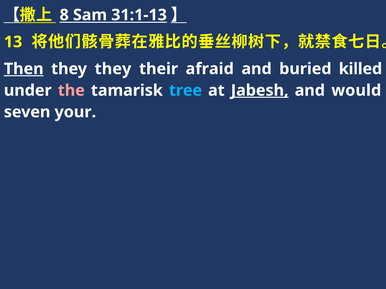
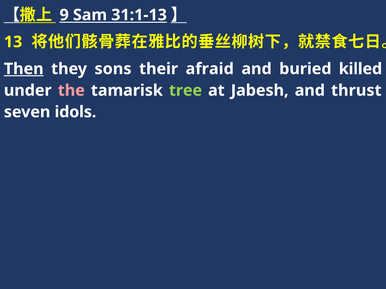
8: 8 -> 9
they they: they -> sons
tree colour: light blue -> light green
Jabesh underline: present -> none
would: would -> thrust
your: your -> idols
